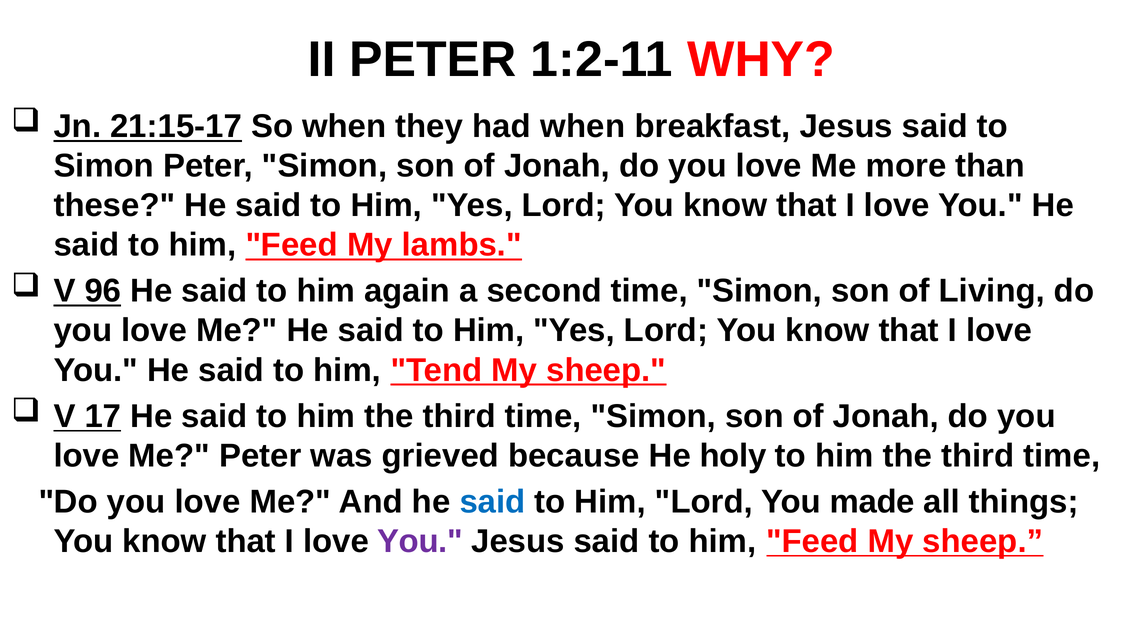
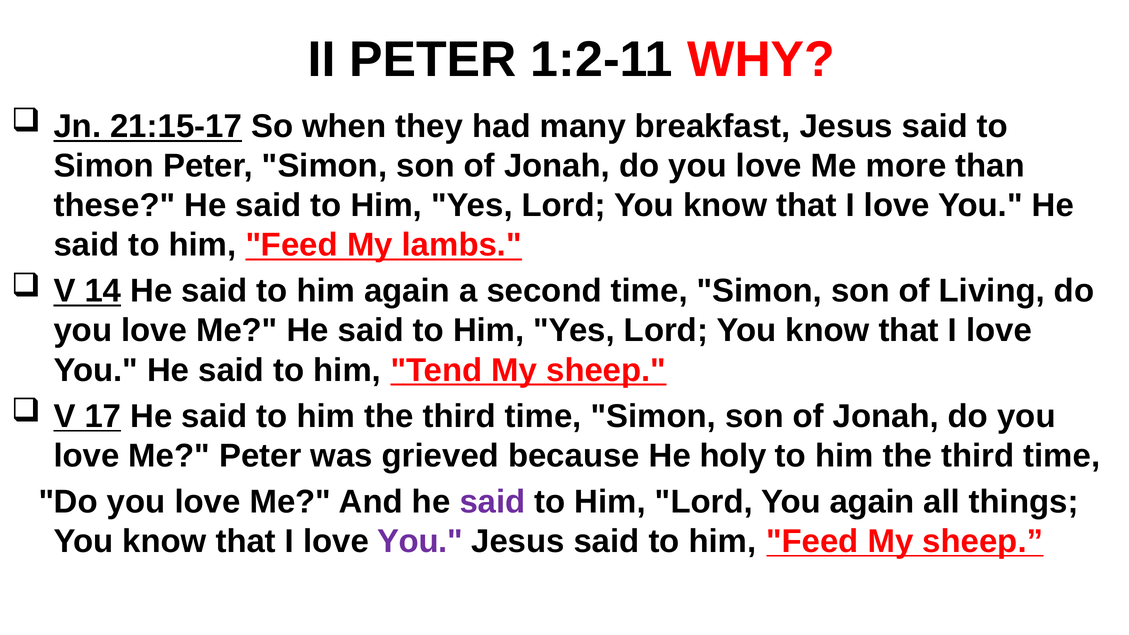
had when: when -> many
96: 96 -> 14
said at (492, 502) colour: blue -> purple
You made: made -> again
